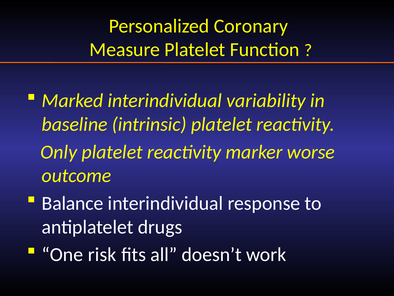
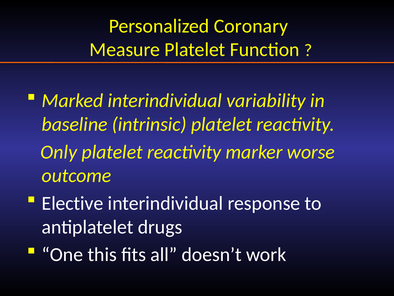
Balance: Balance -> Elective
risk: risk -> this
